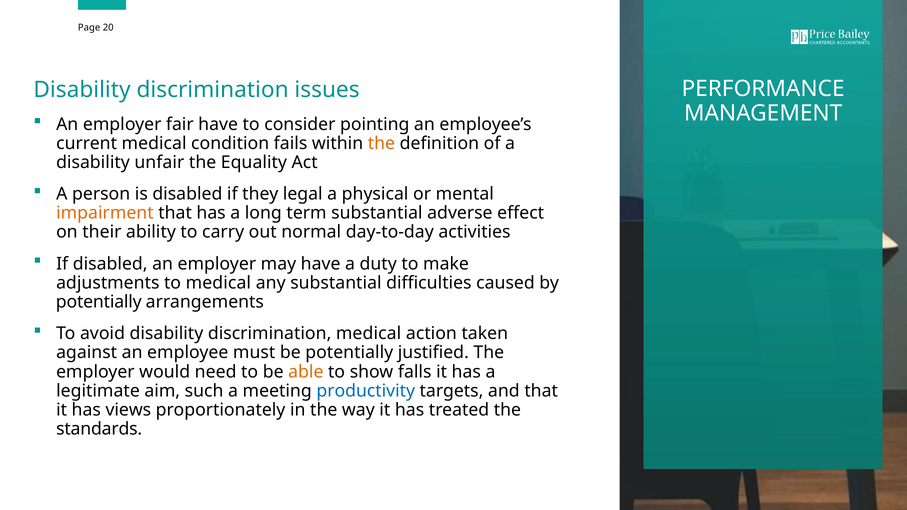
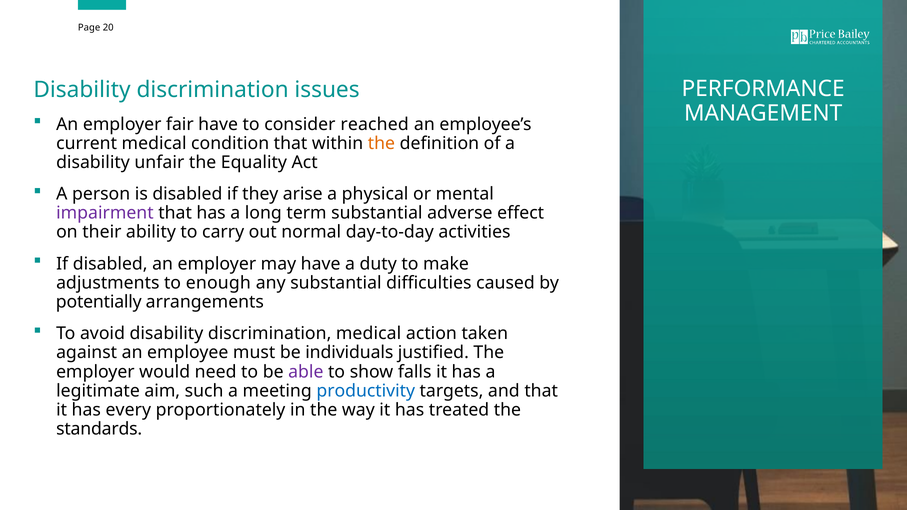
pointing: pointing -> reached
condition fails: fails -> that
legal: legal -> arise
impairment colour: orange -> purple
to medical: medical -> enough
be potentially: potentially -> individuals
able colour: orange -> purple
views: views -> every
